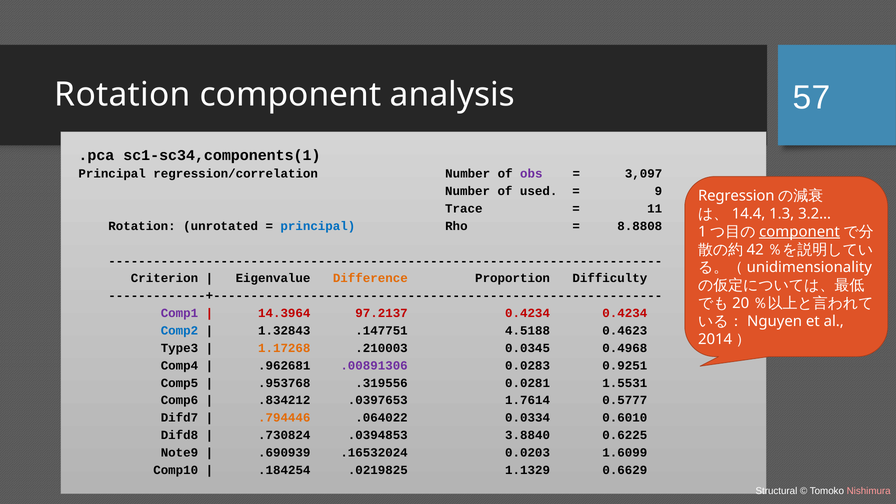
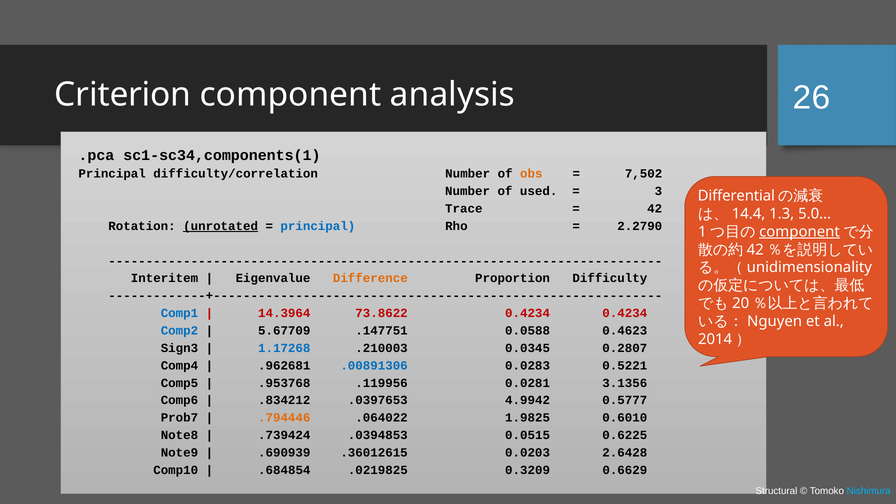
Rotation at (123, 95): Rotation -> Criterion
57: 57 -> 26
regression/correlation: regression/correlation -> difficulty/correlation
obs colour: purple -> orange
3,097: 3,097 -> 7,502
9: 9 -> 3
Regression: Regression -> Differential
11 at (655, 209): 11 -> 42
3.2…: 3.2… -> 5.0…
unrotated underline: none -> present
8.8808: 8.8808 -> 2.2790
Criterion: Criterion -> Interitem
Comp1 colour: purple -> blue
97.2137: 97.2137 -> 73.8622
1.32843: 1.32843 -> 5.67709
4.5188: 4.5188 -> 0.0588
Type3: Type3 -> Sign3
1.17268 colour: orange -> blue
0.4968: 0.4968 -> 0.2807
.00891306 colour: purple -> blue
0.9251: 0.9251 -> 0.5221
.319556: .319556 -> .119956
1.5531: 1.5531 -> 3.1356
1.7614: 1.7614 -> 4.9942
Difd7: Difd7 -> Prob7
0.0334: 0.0334 -> 1.9825
Difd8: Difd8 -> Note8
.730824: .730824 -> .739424
3.8840: 3.8840 -> 0.0515
.16532024: .16532024 -> .36012615
1.6099: 1.6099 -> 2.6428
.184254: .184254 -> .684854
1.1329: 1.1329 -> 0.3209
Nishimura colour: pink -> light blue
